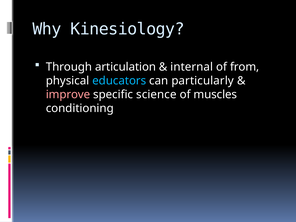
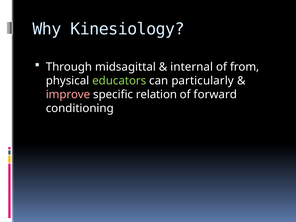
articulation: articulation -> midsagittal
educators colour: light blue -> light green
science: science -> relation
muscles: muscles -> forward
